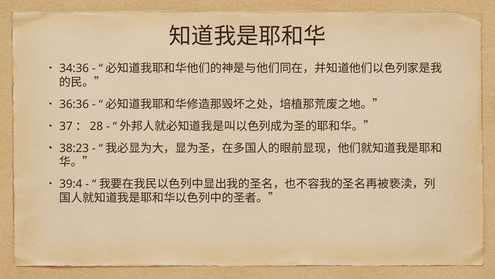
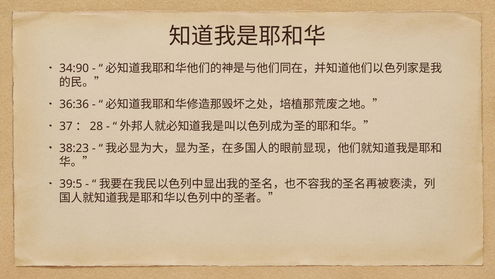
34:36: 34:36 -> 34:90
39:4: 39:4 -> 39:5
